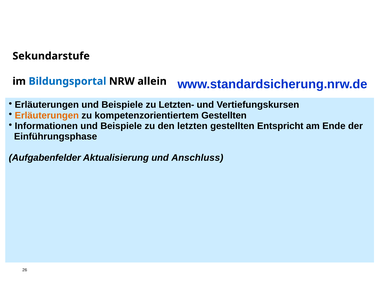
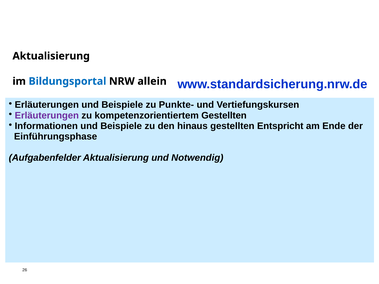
Sekundarstufe at (51, 56): Sekundarstufe -> Aktualisierung
Letzten-: Letzten- -> Punkte-
Erläuterungen at (47, 115) colour: orange -> purple
letzten: letzten -> hinaus
Anschluss: Anschluss -> Notwendig
